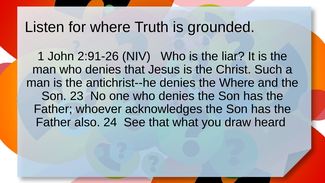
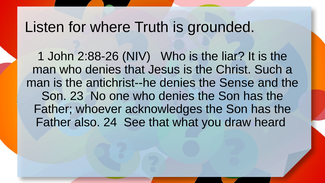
2:91-26: 2:91-26 -> 2:88-26
the Where: Where -> Sense
